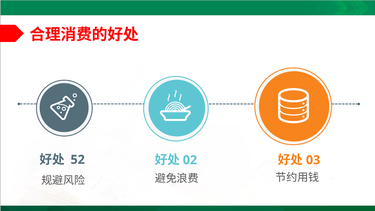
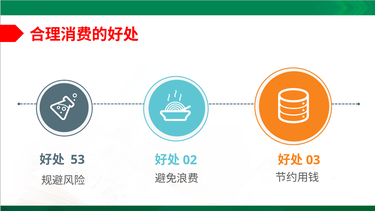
52: 52 -> 53
